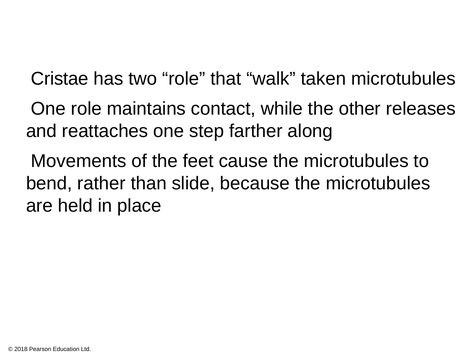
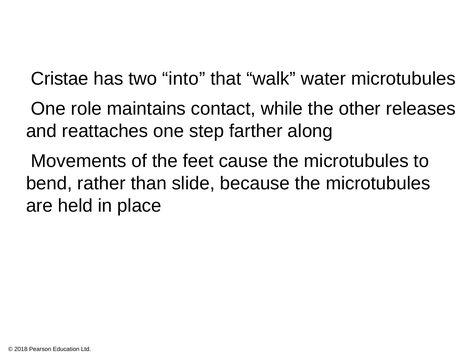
two role: role -> into
taken: taken -> water
